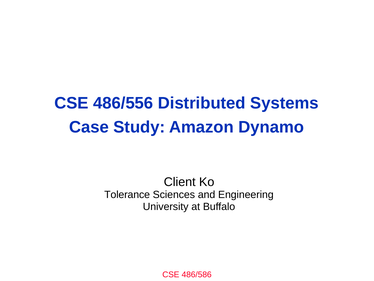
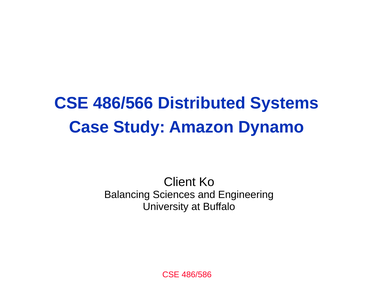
486/556: 486/556 -> 486/566
Tolerance: Tolerance -> Balancing
